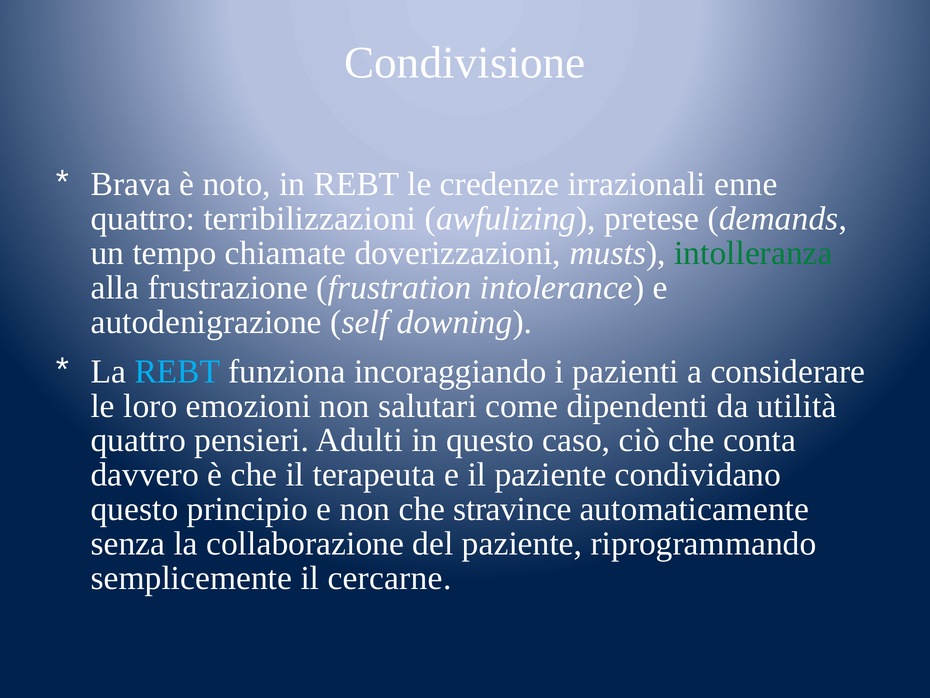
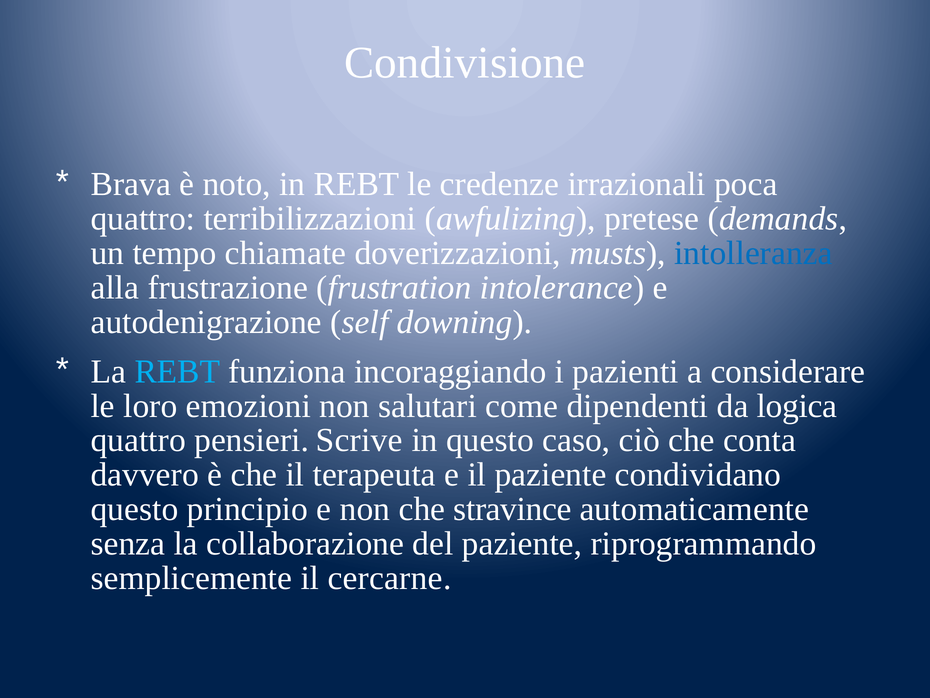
enne: enne -> poca
intolleranza colour: green -> blue
utilità: utilità -> logica
Adulti: Adulti -> Scrive
